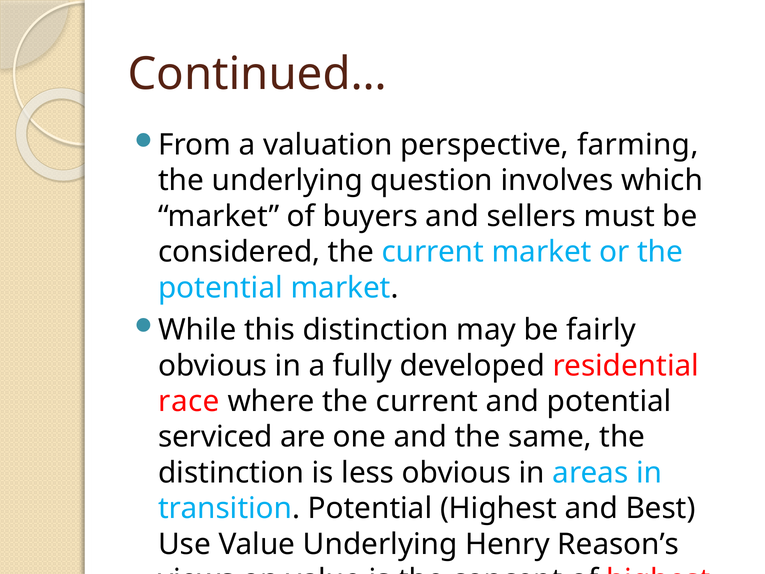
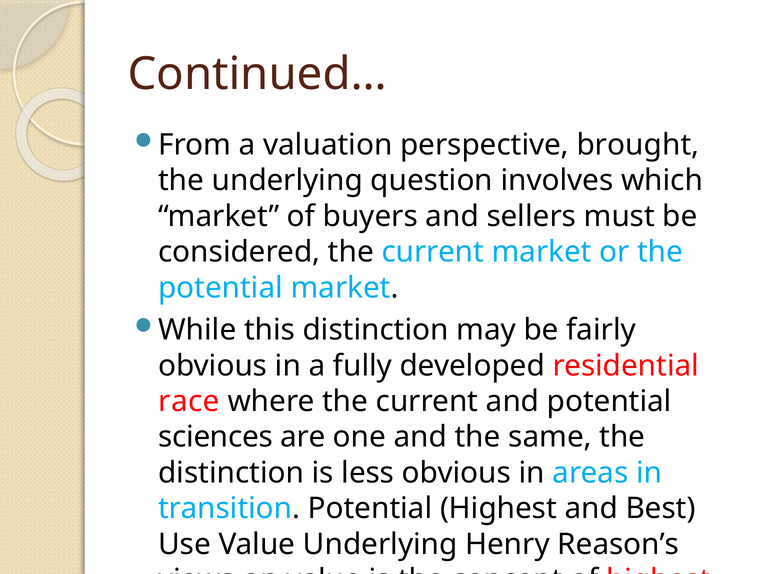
farming: farming -> brought
serviced: serviced -> sciences
